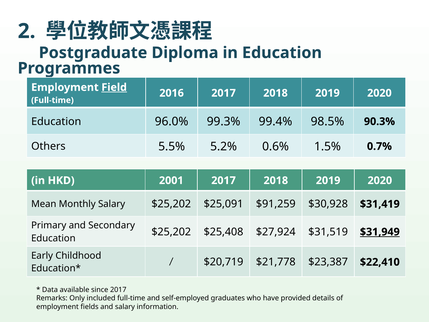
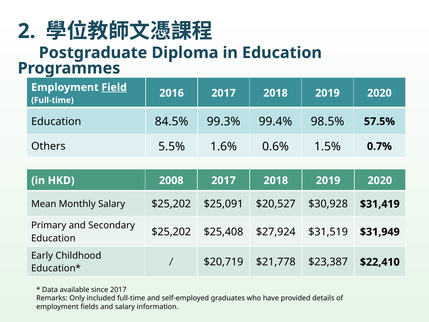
96.0%: 96.0% -> 84.5%
90.3%: 90.3% -> 57.5%
5.2%: 5.2% -> 1.6%
2001: 2001 -> 2008
$91,259: $91,259 -> $20,527
$31,949 underline: present -> none
